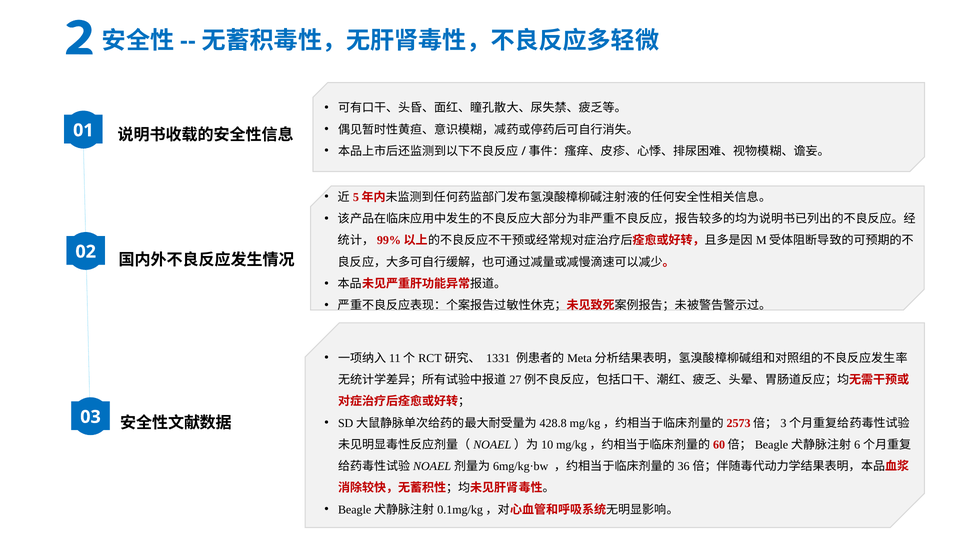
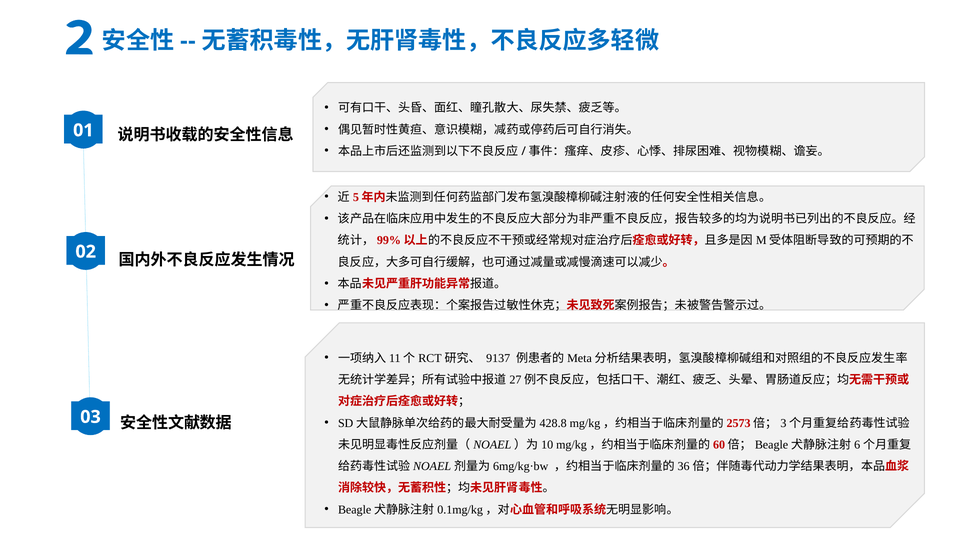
1331: 1331 -> 9137
